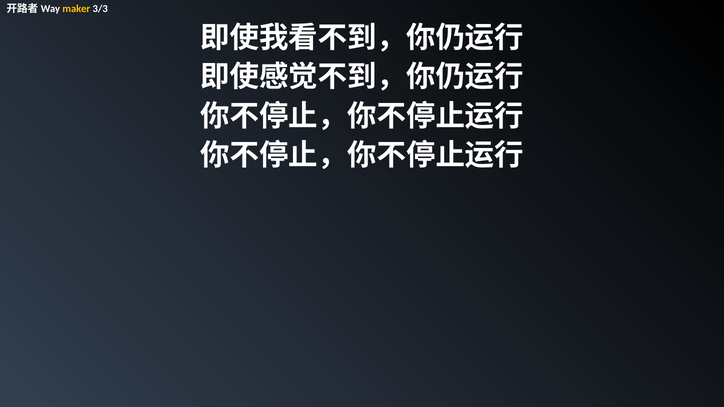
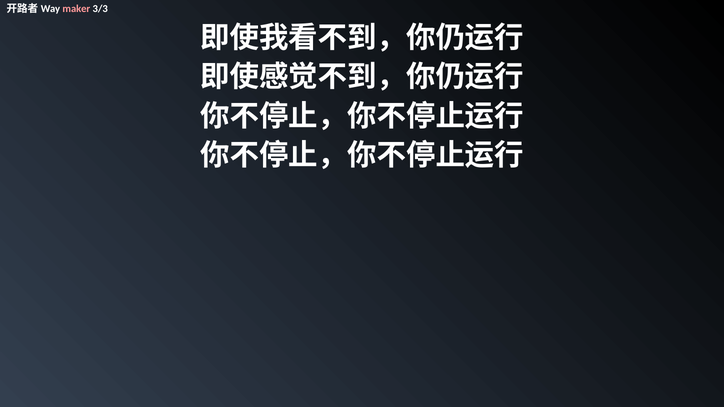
maker colour: yellow -> pink
